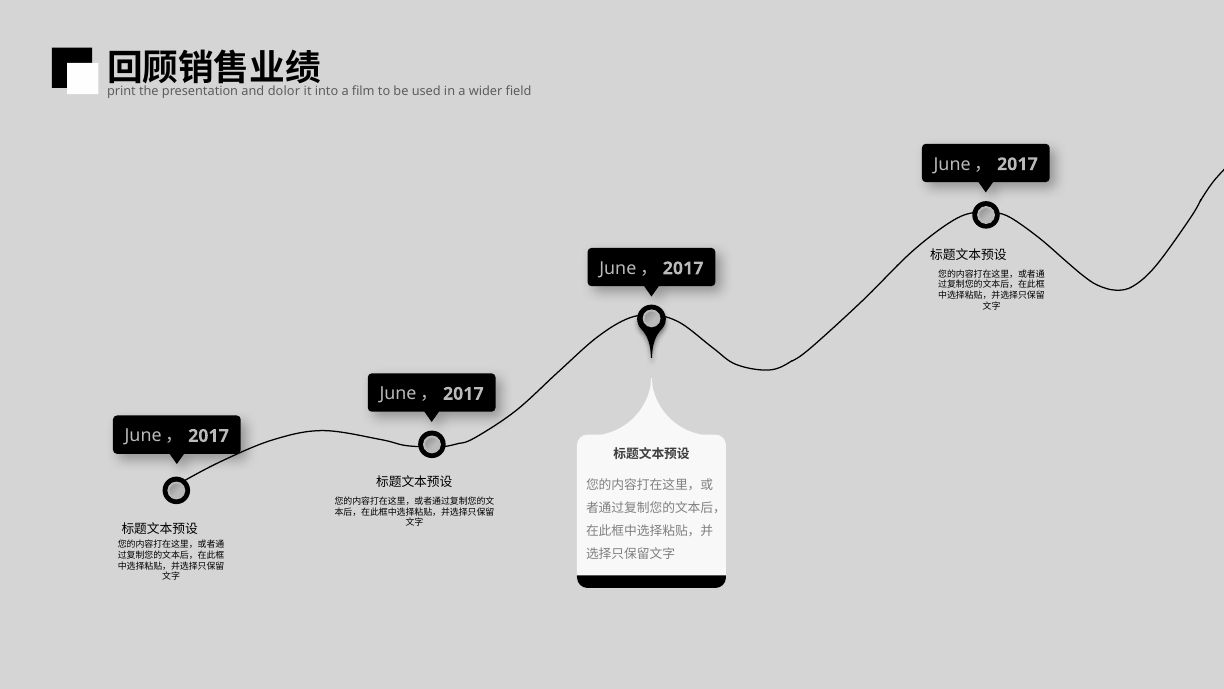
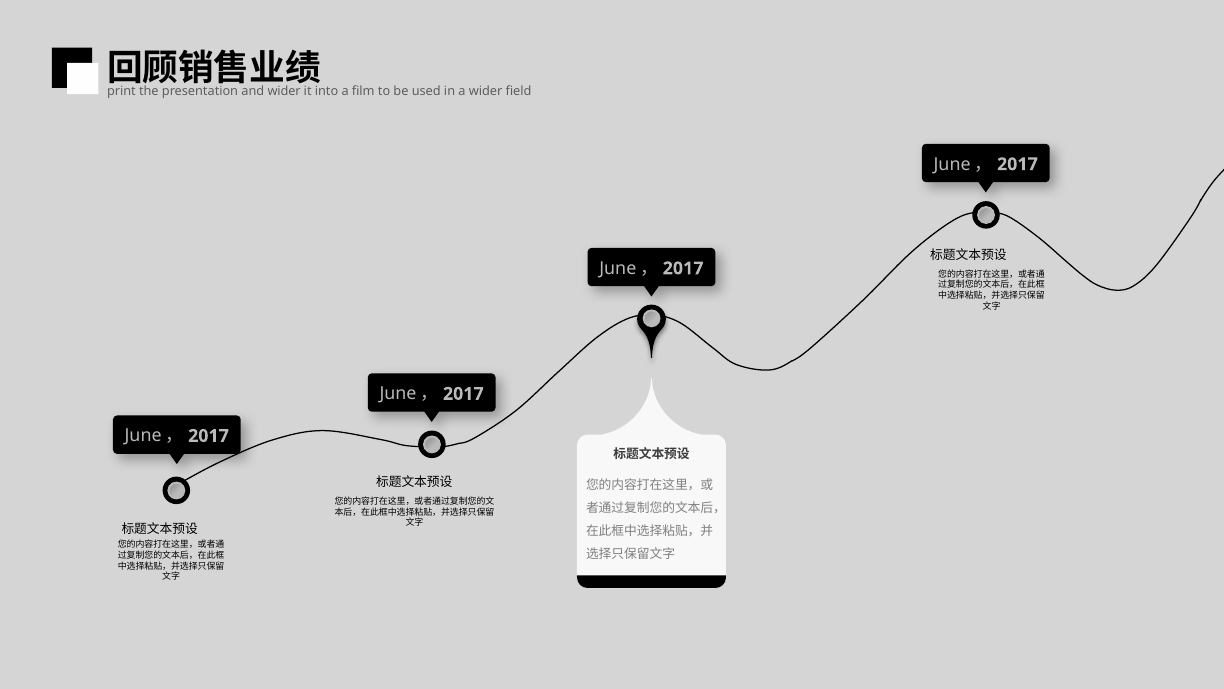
and dolor: dolor -> wider
